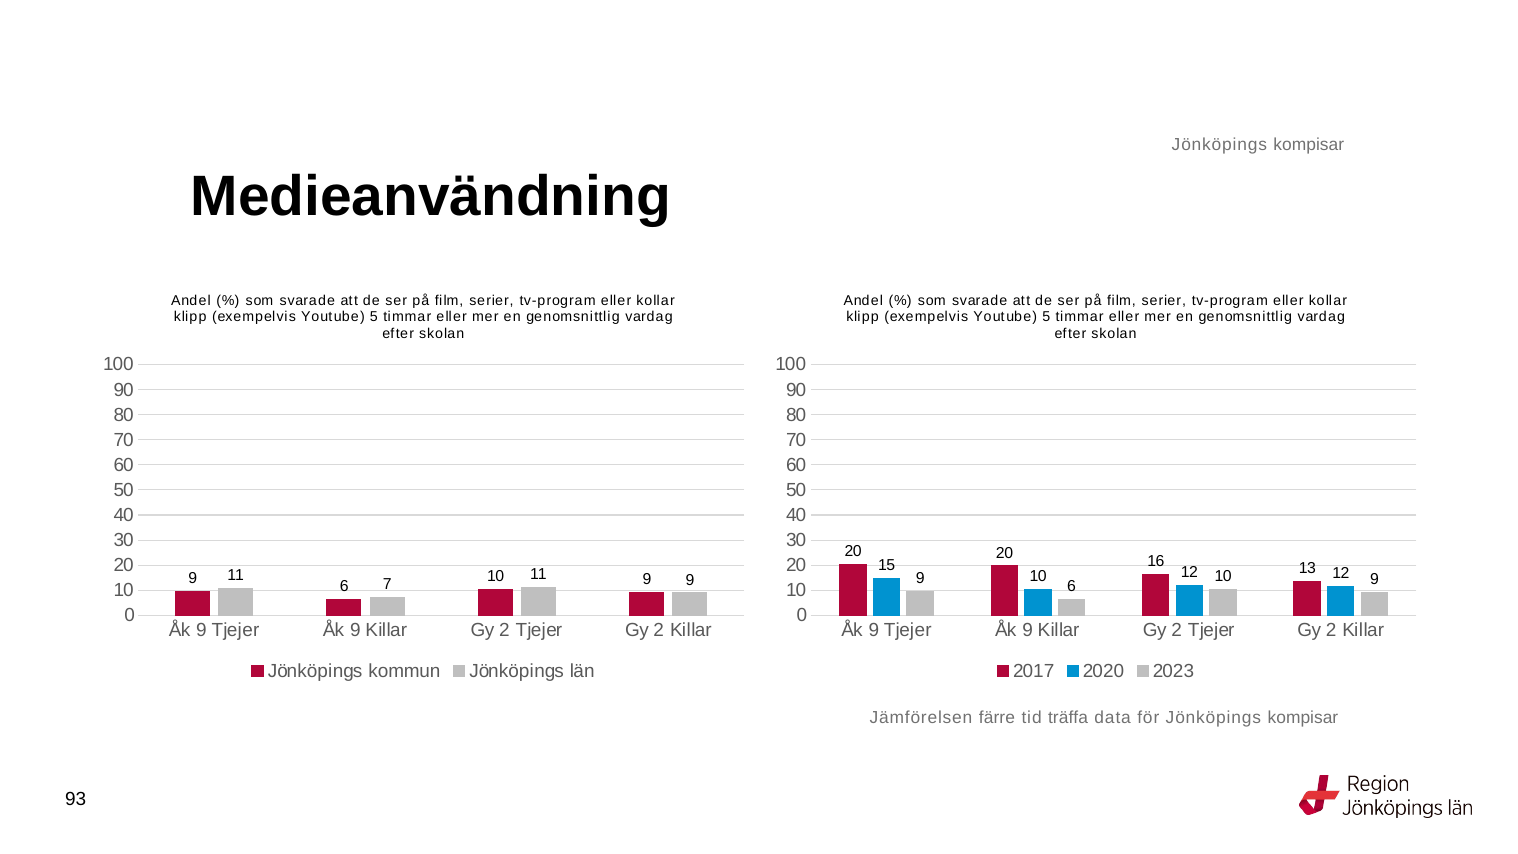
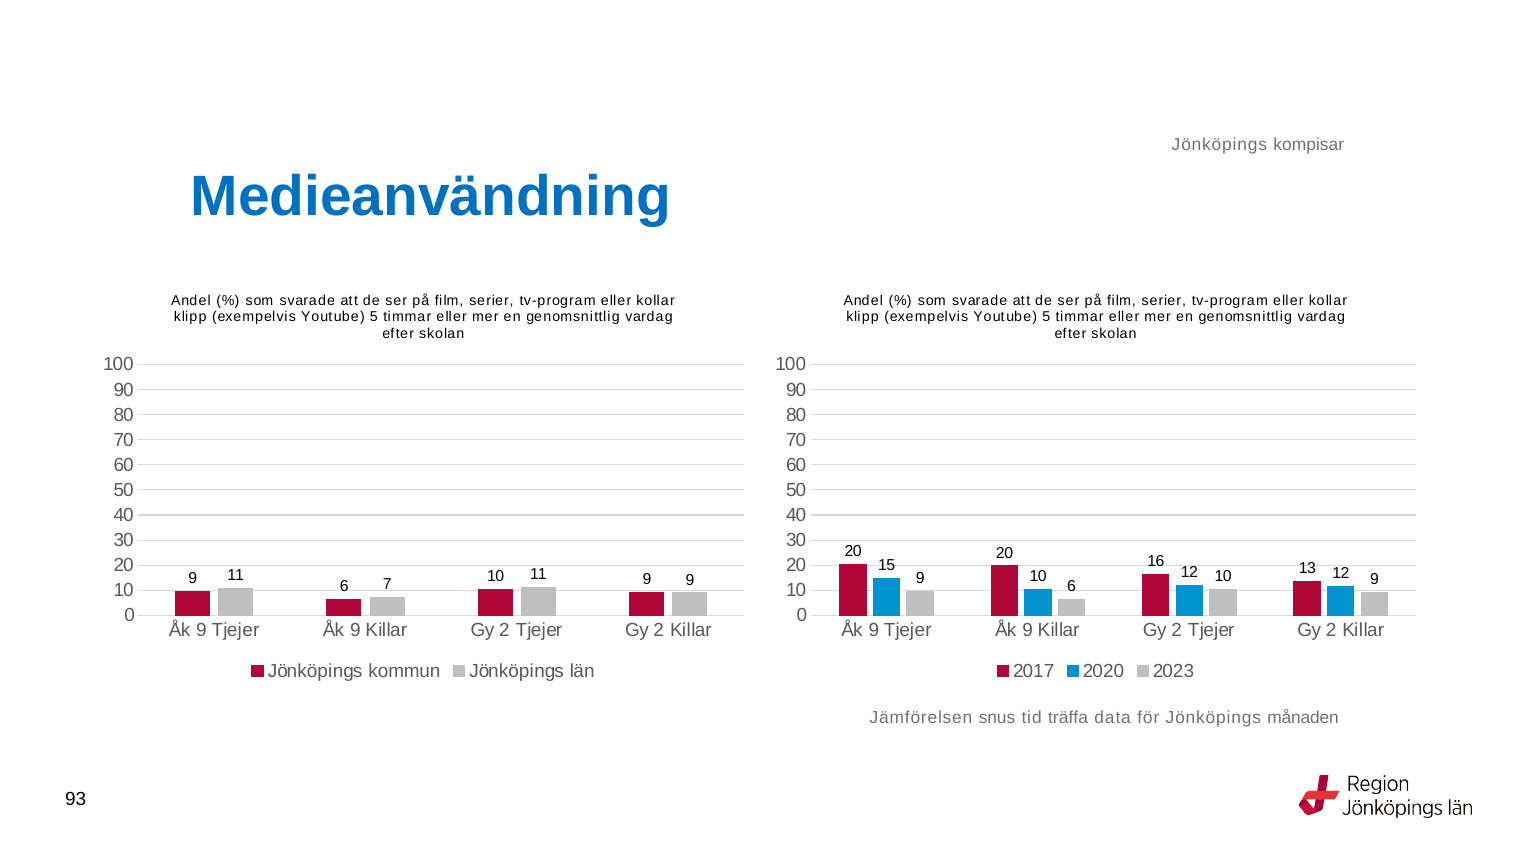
Medieanvändning colour: black -> blue
färre: färre -> snus
för Jönköpings kompisar: kompisar -> månaden
